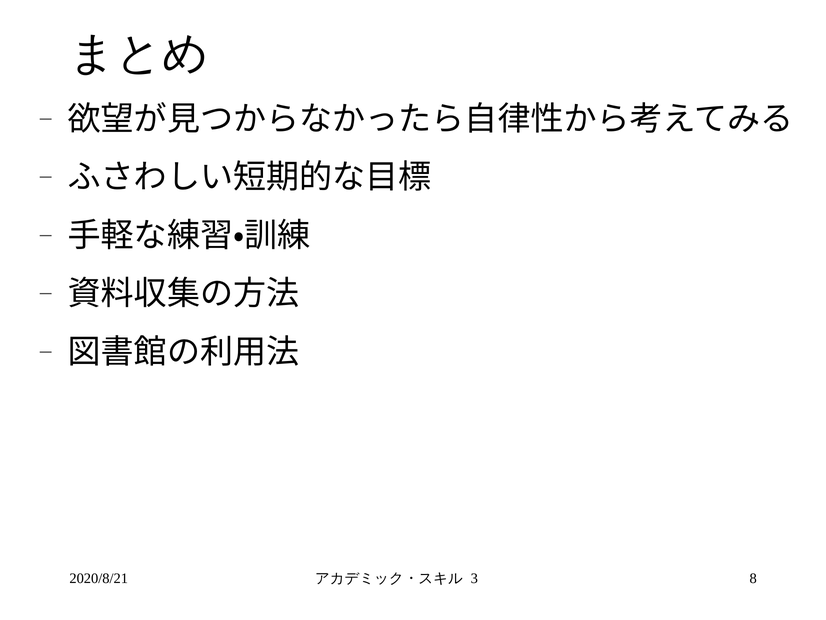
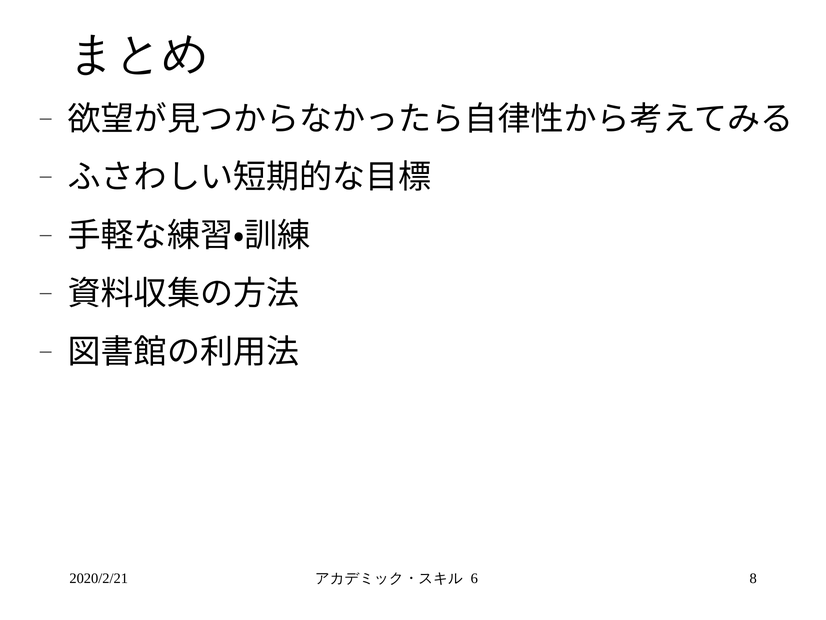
2020/8/21: 2020/8/21 -> 2020/2/21
3: 3 -> 6
